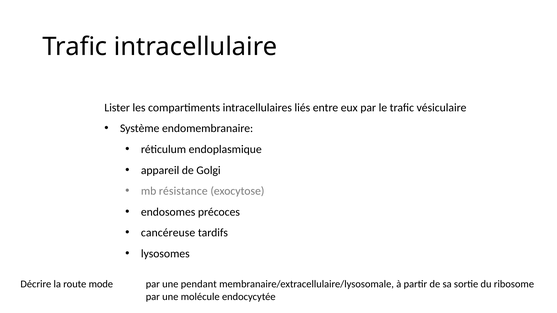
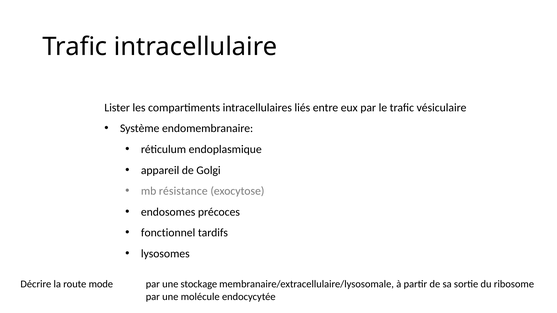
cancéreuse: cancéreuse -> fonctionnel
pendant: pendant -> stockage
